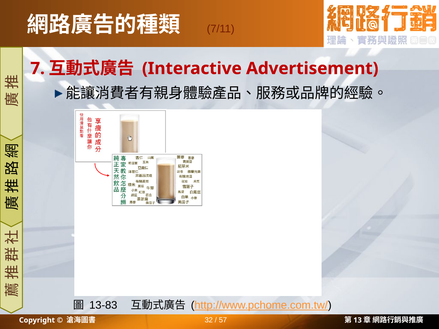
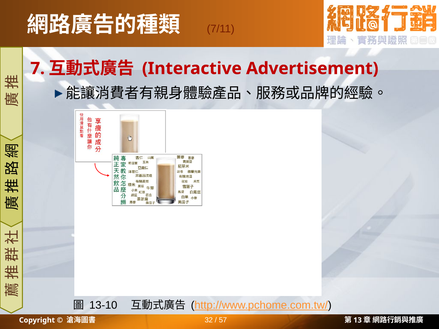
13-83: 13-83 -> 13-10
